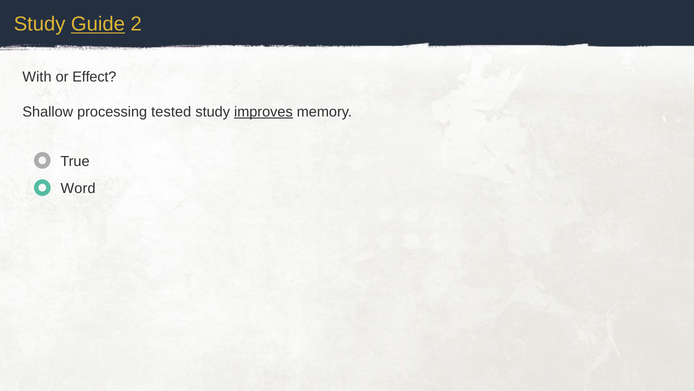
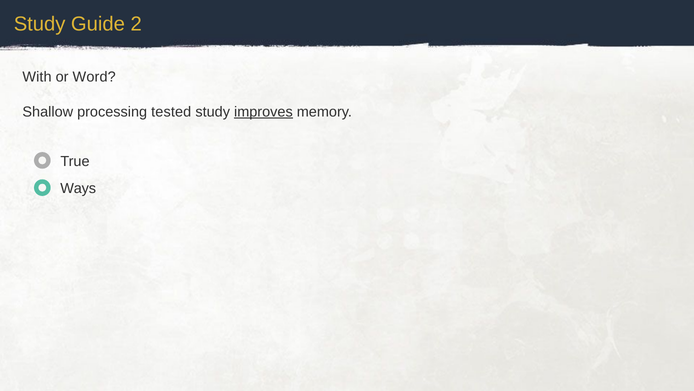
Guide underline: present -> none
Effect: Effect -> Word
Word: Word -> Ways
